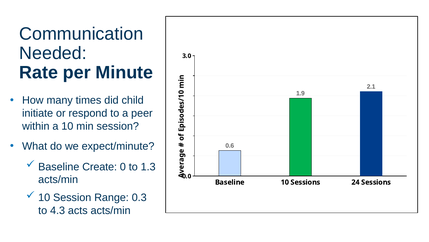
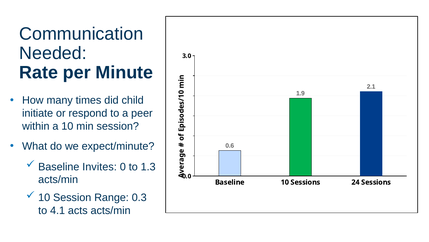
Create: Create -> Invites
4.3: 4.3 -> 4.1
